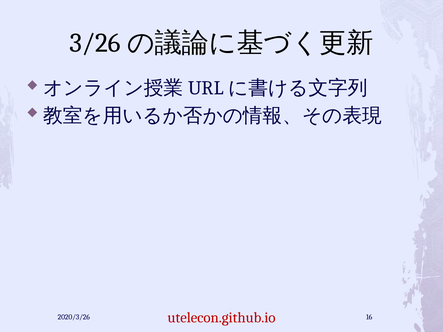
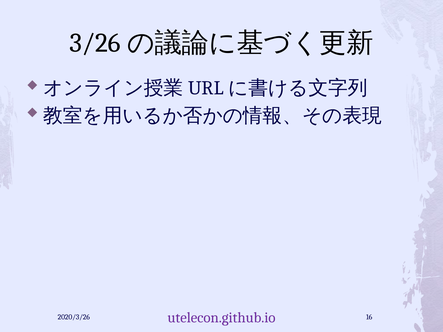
utelecon.github.io colour: red -> purple
